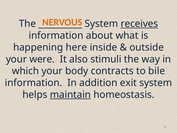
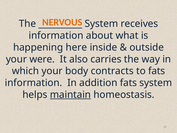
receives underline: present -> none
stimuli: stimuli -> carries
to bile: bile -> fats
addition exit: exit -> fats
